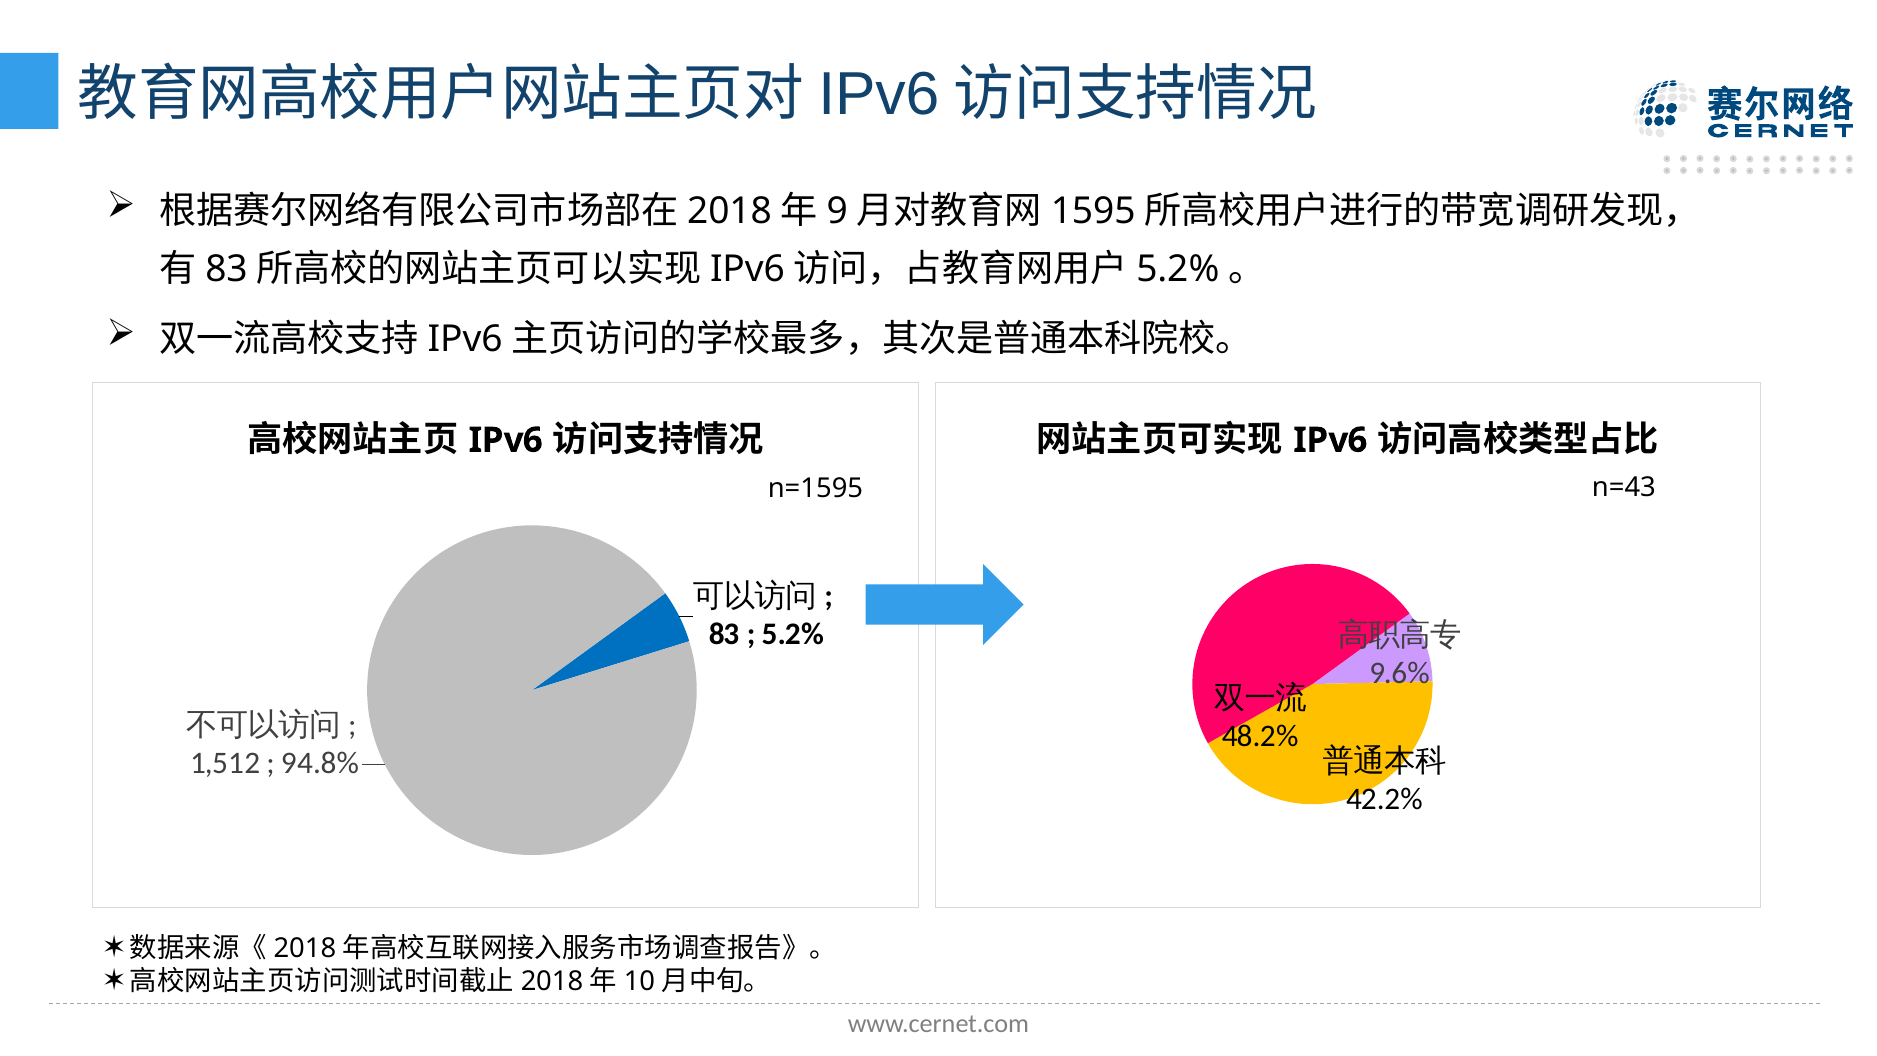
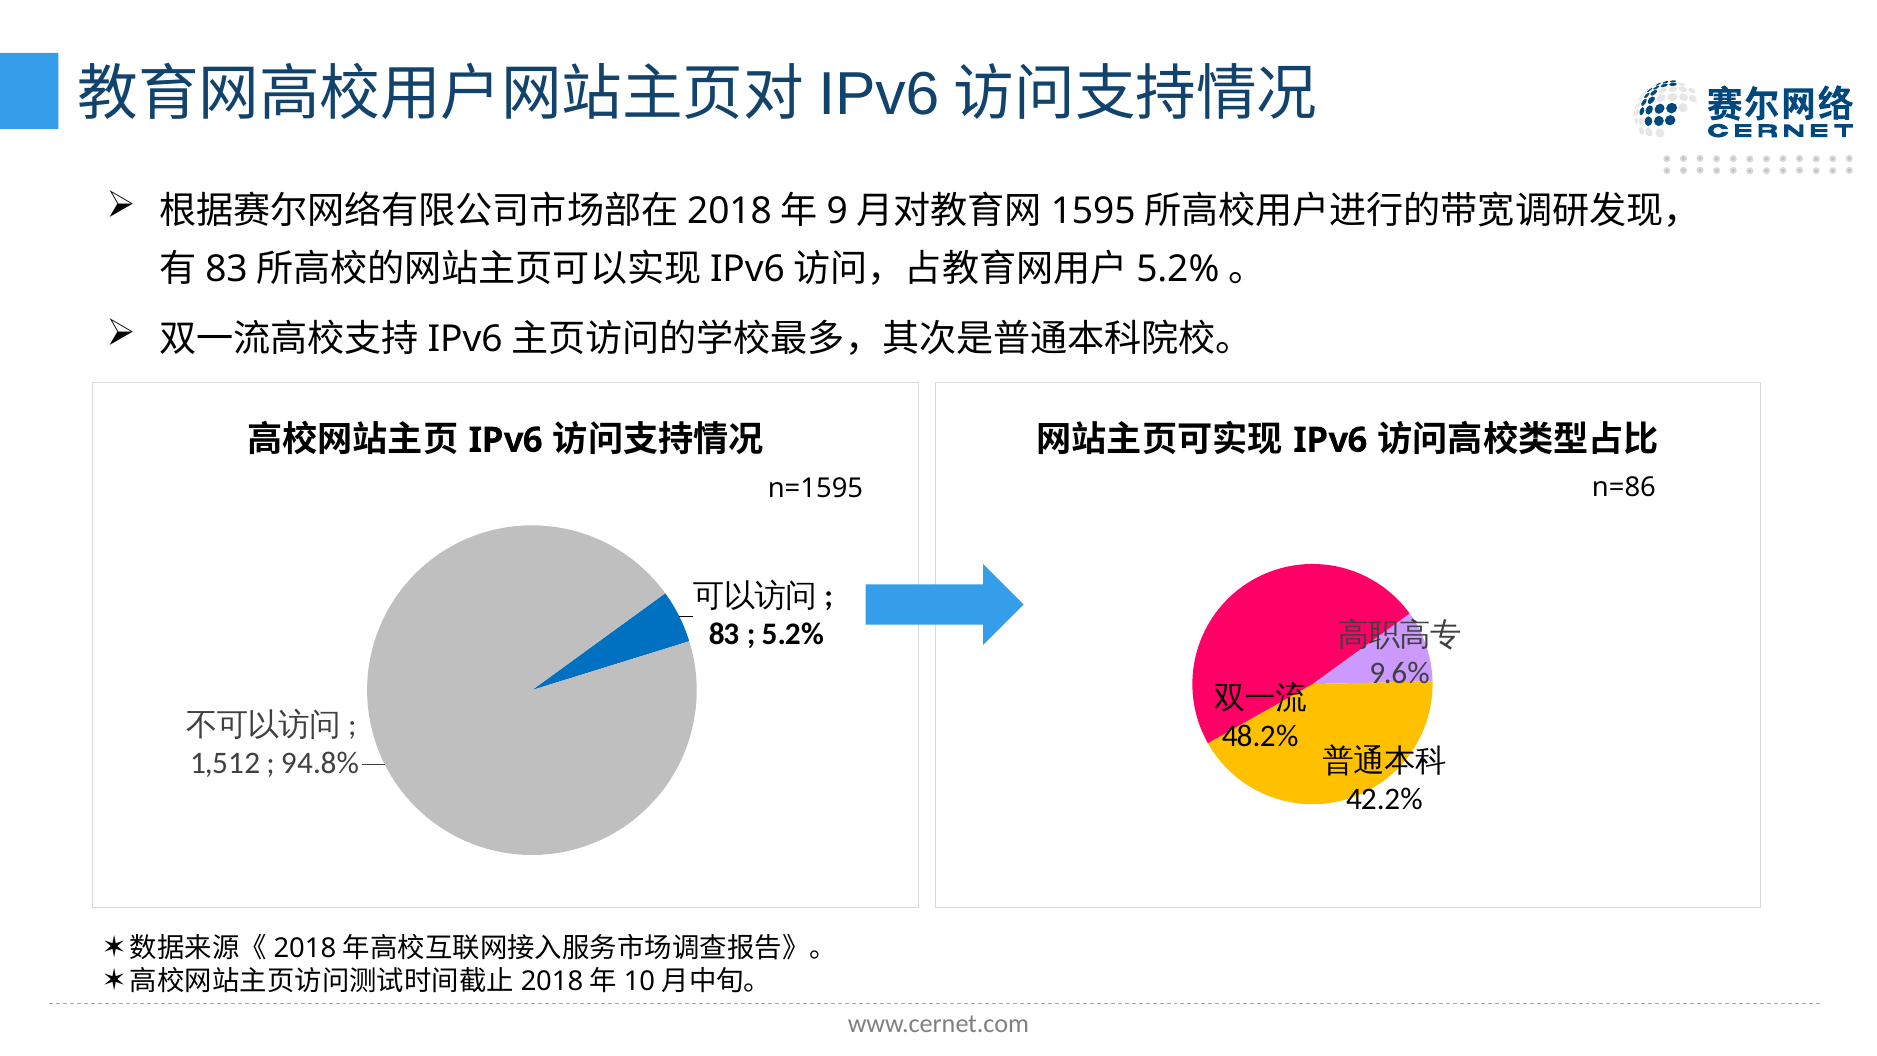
n=43: n=43 -> n=86
